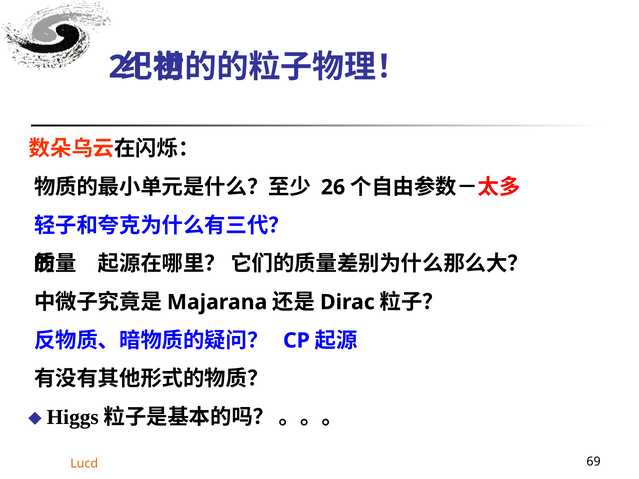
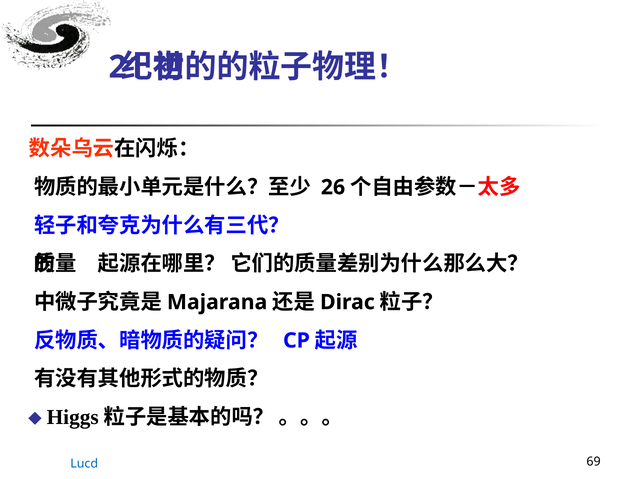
Lucd colour: orange -> blue
